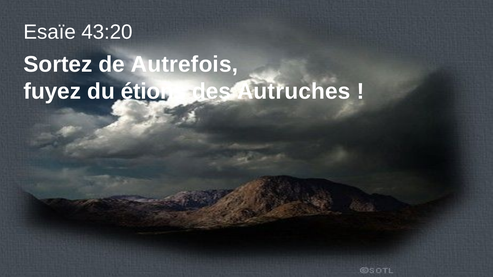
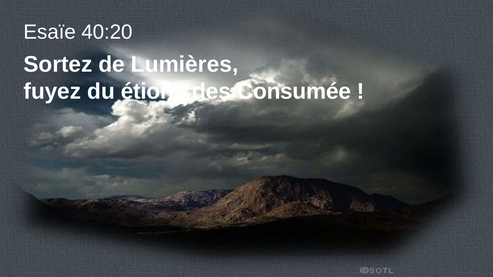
43:20: 43:20 -> 40:20
Autrefois: Autrefois -> Lumières
Autruches: Autruches -> Consumée
